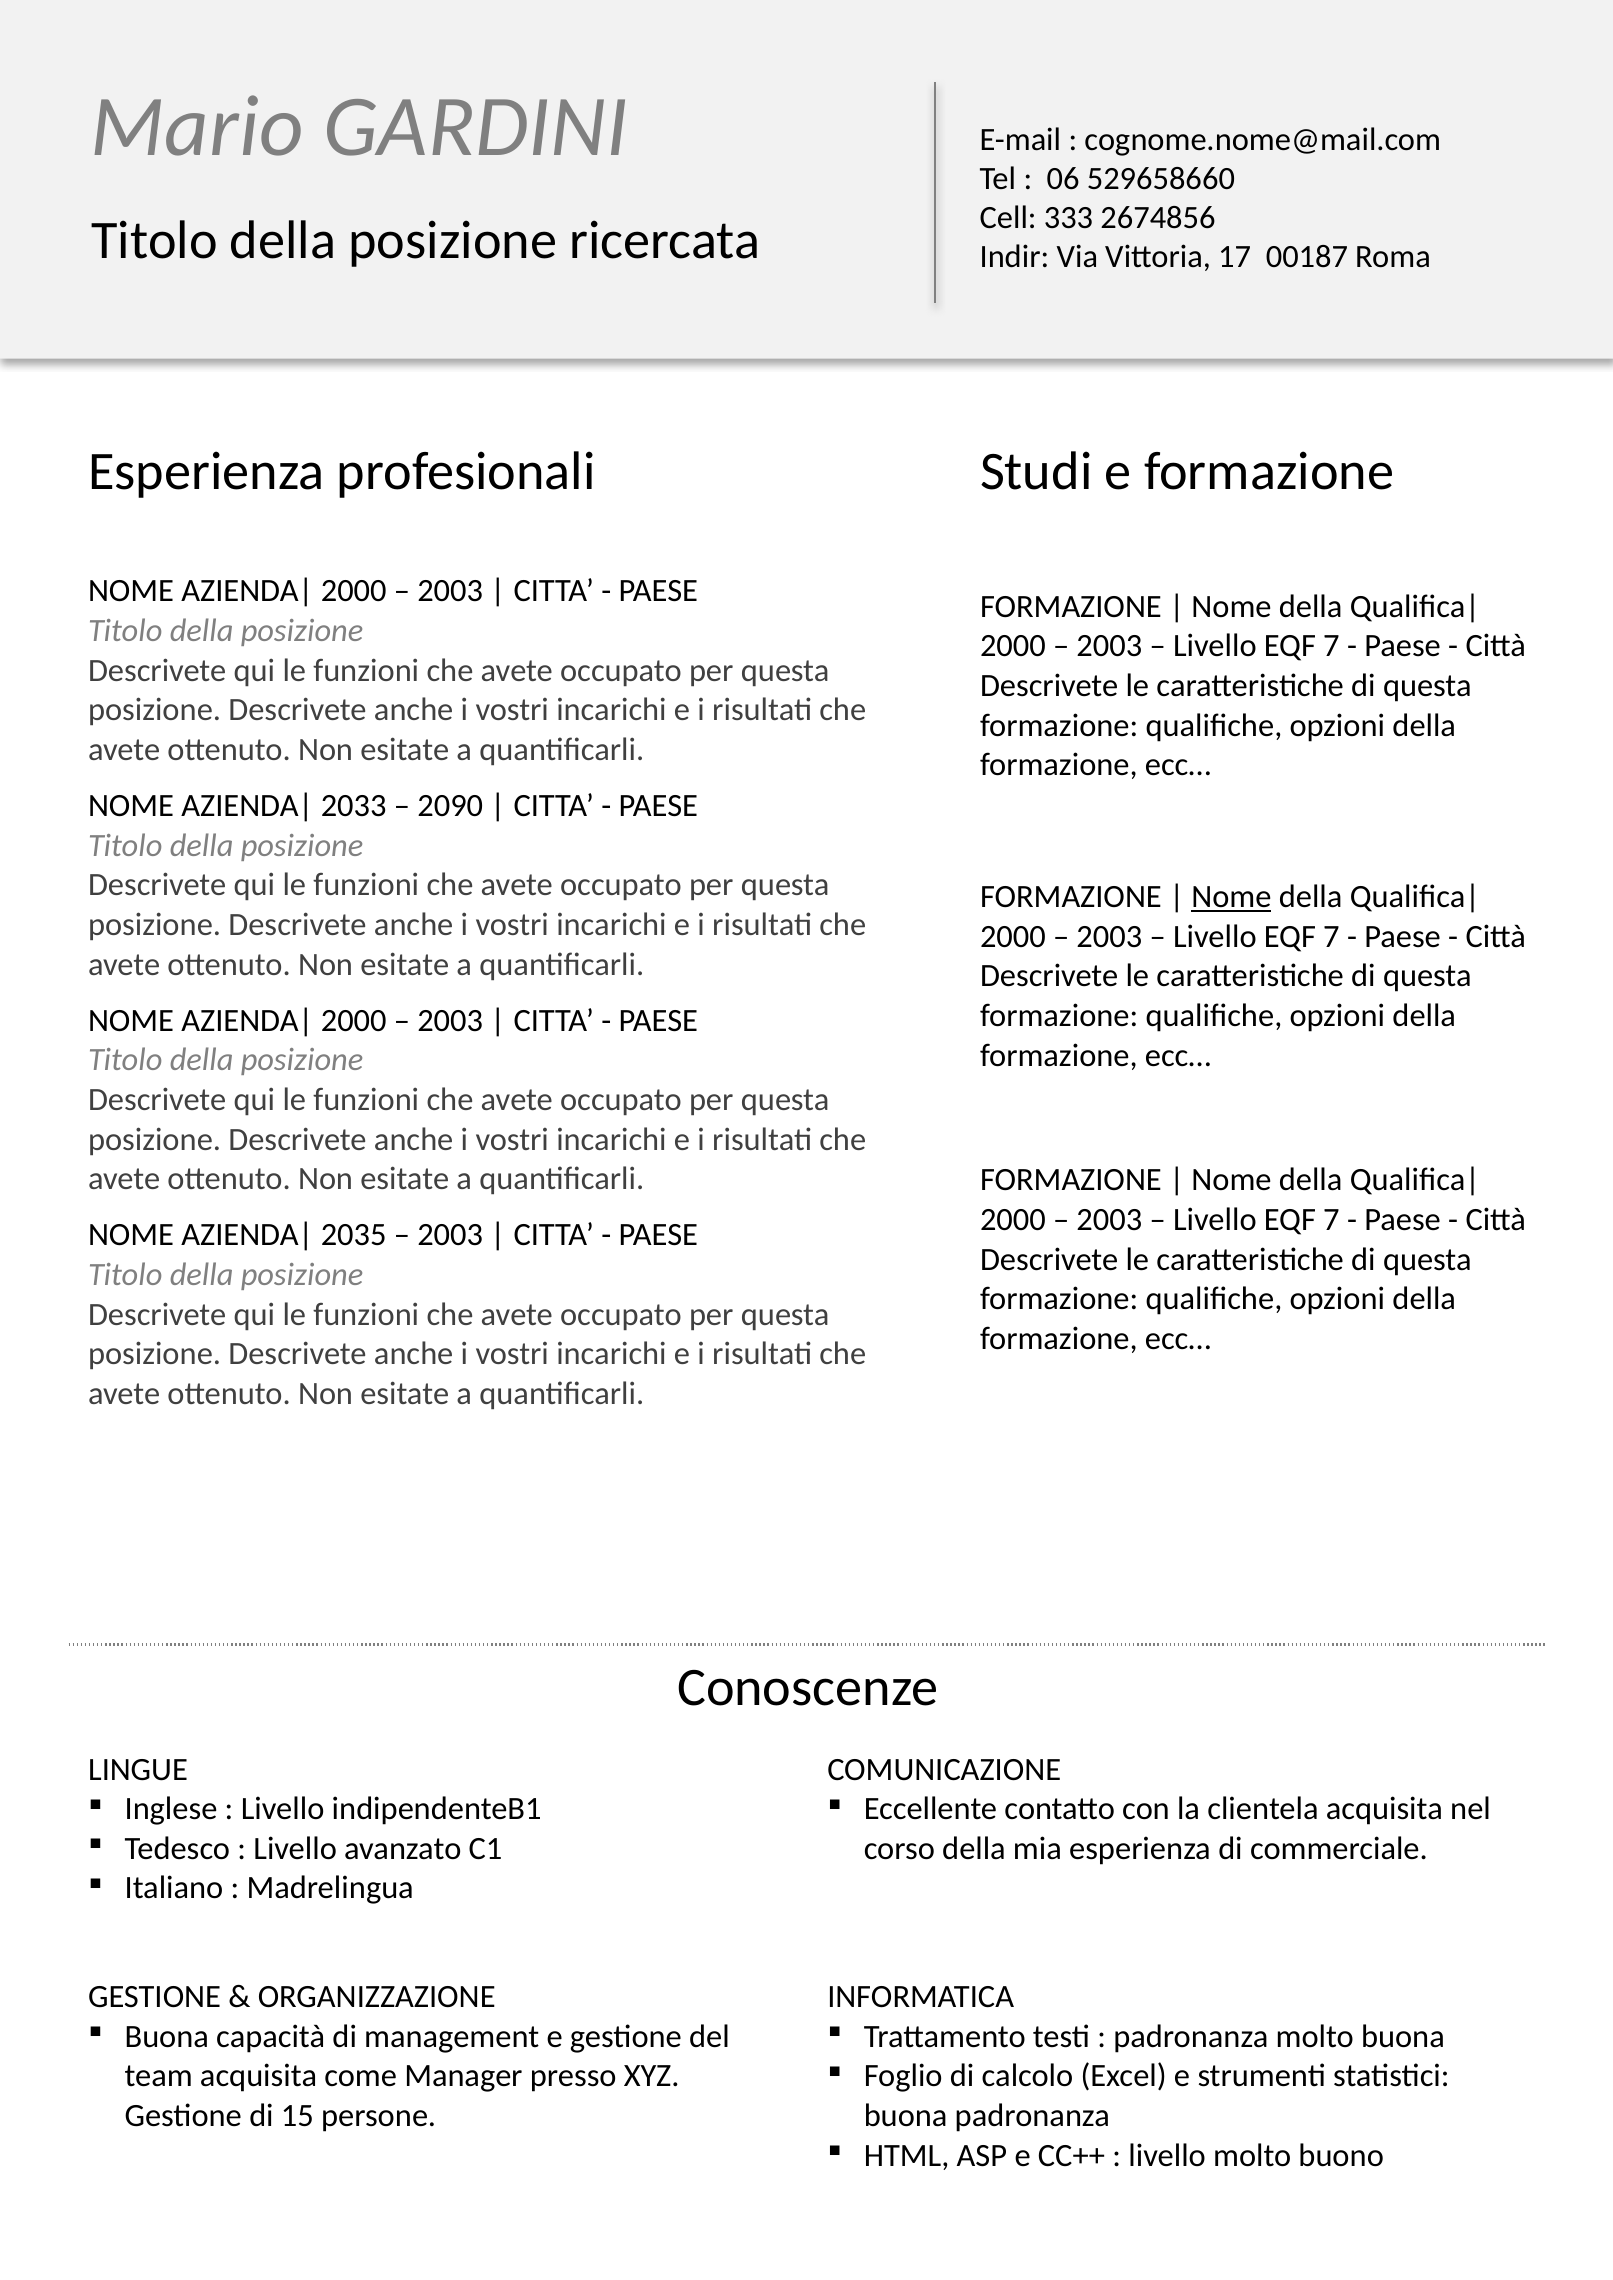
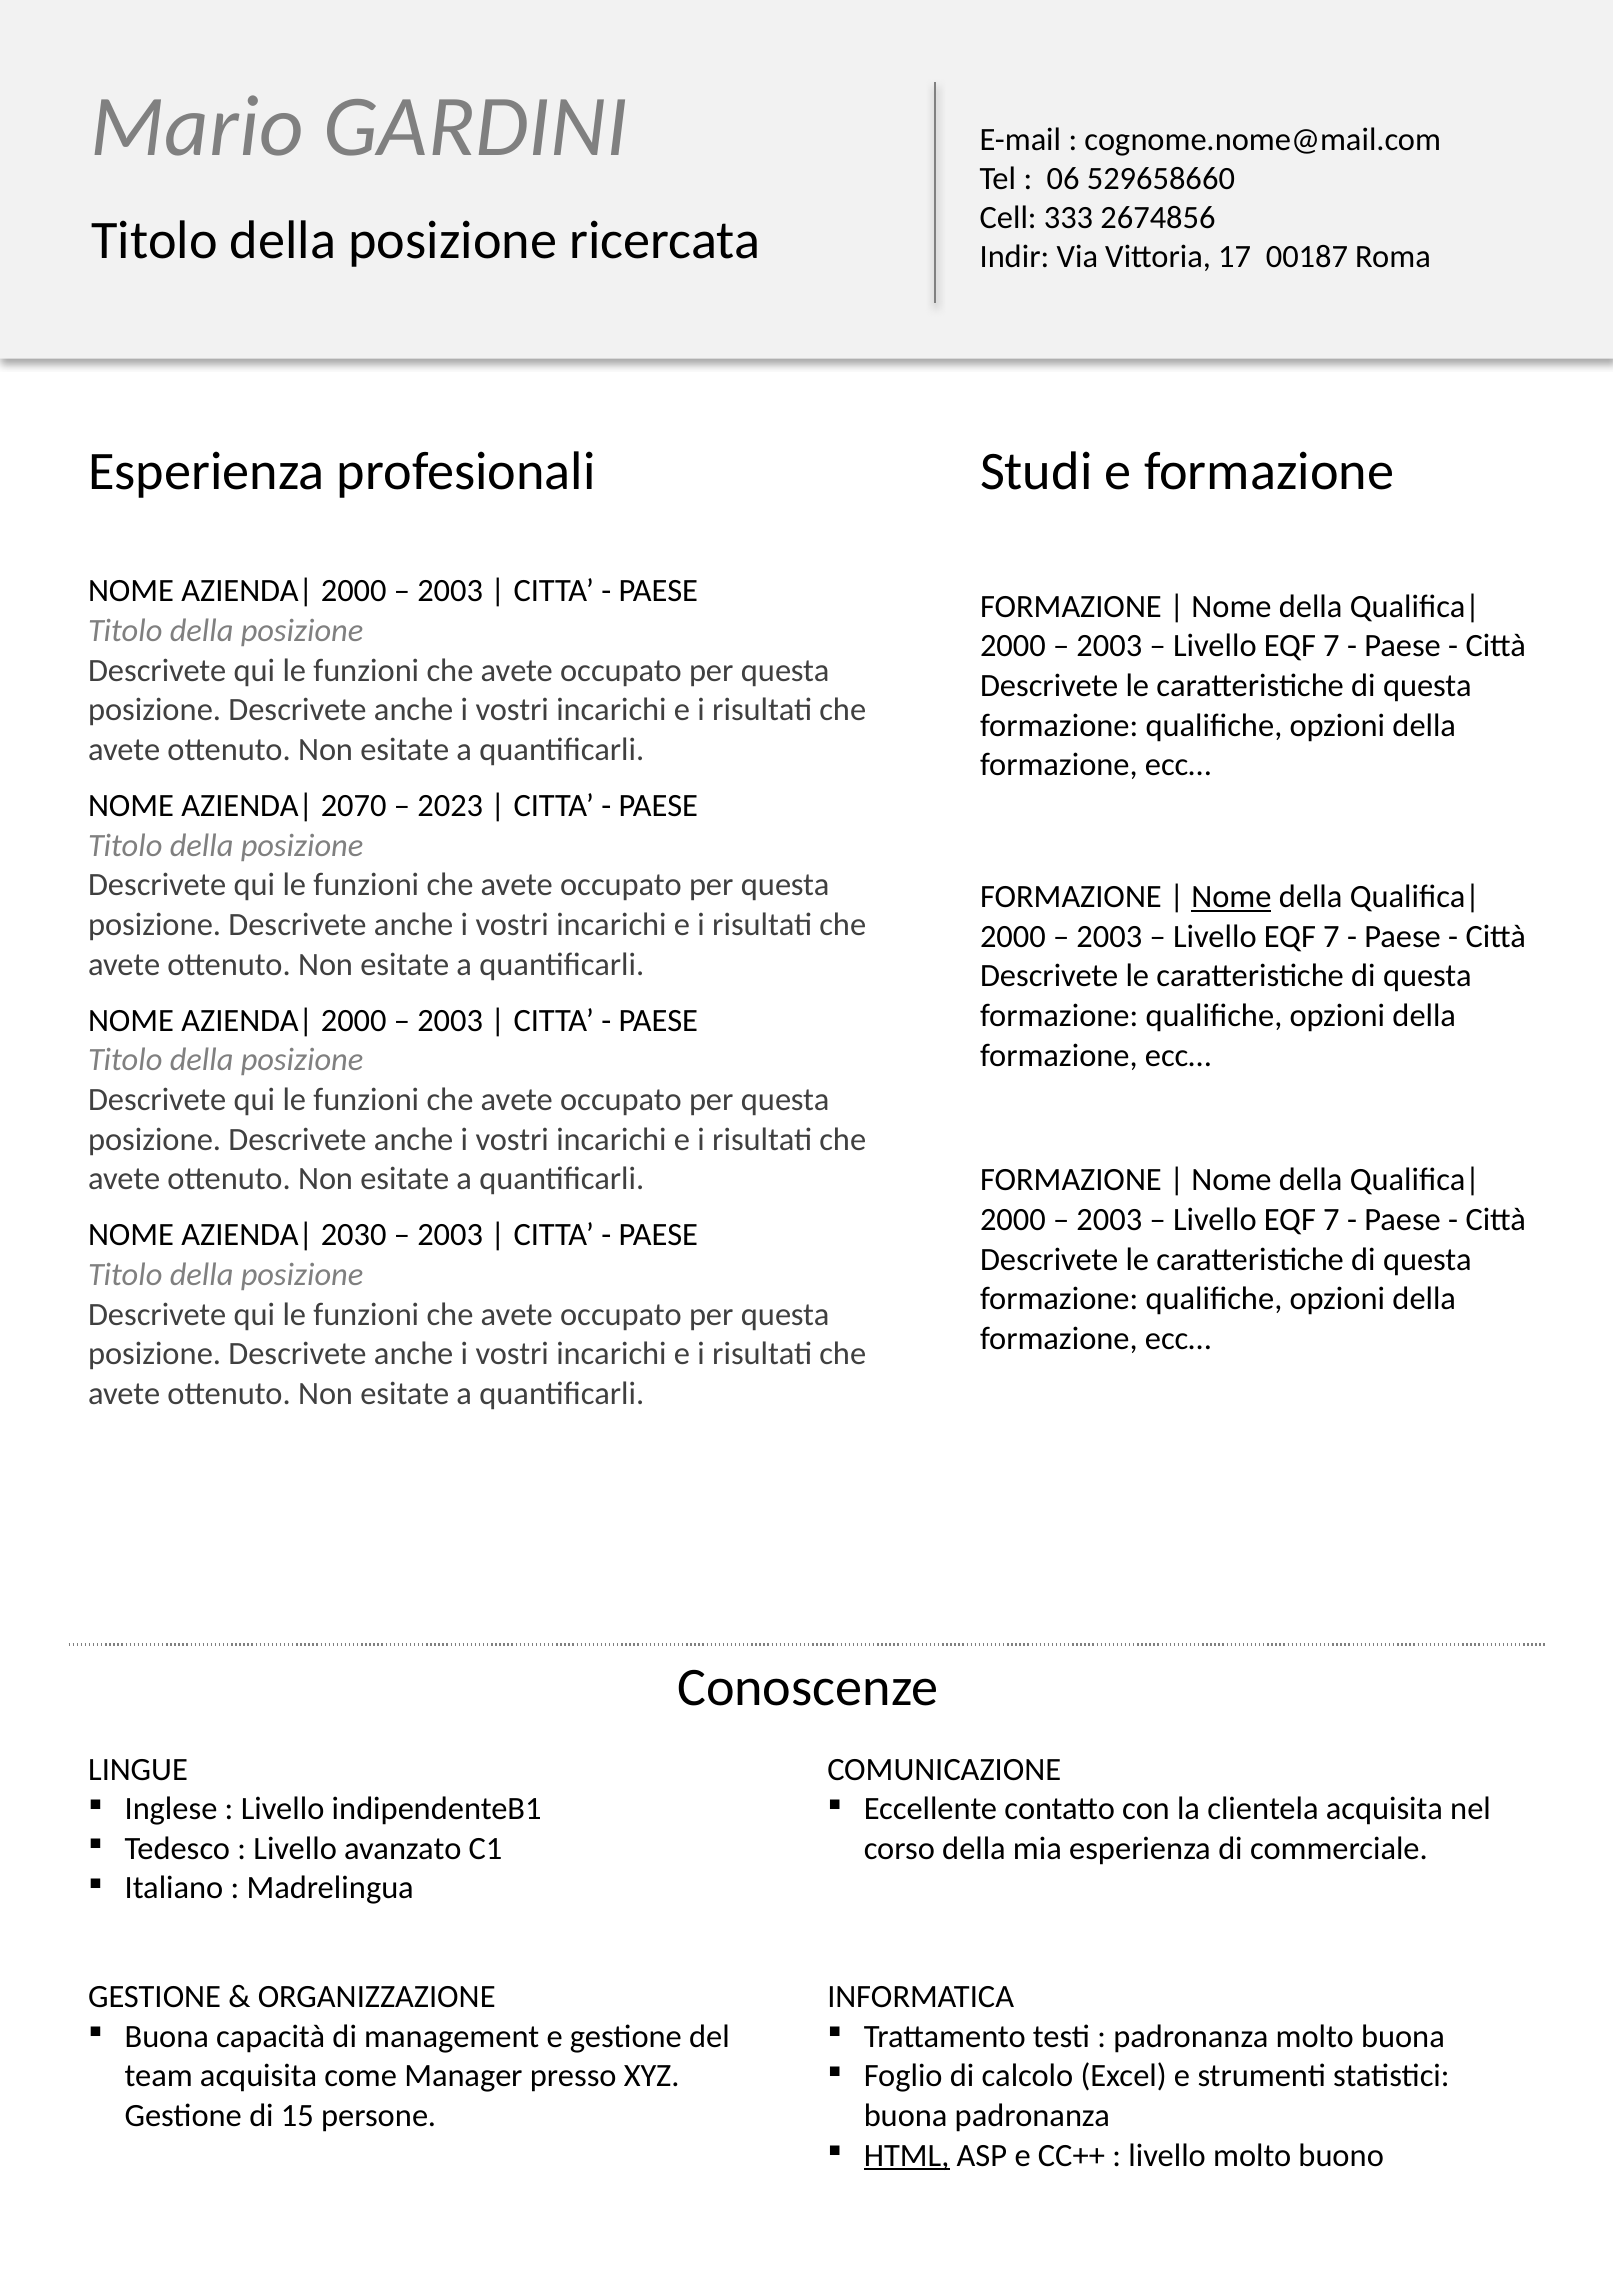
2033: 2033 -> 2070
2090: 2090 -> 2023
2035: 2035 -> 2030
HTML underline: none -> present
